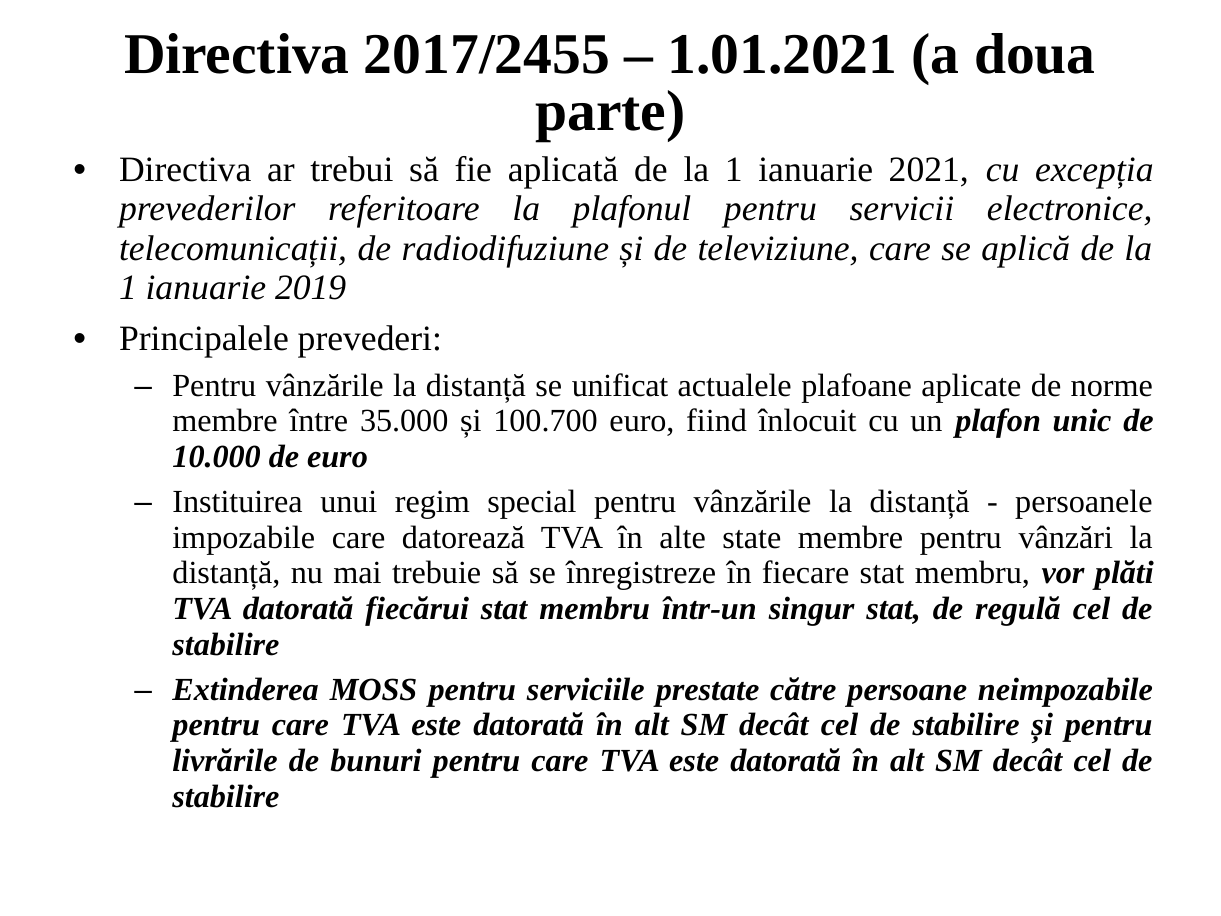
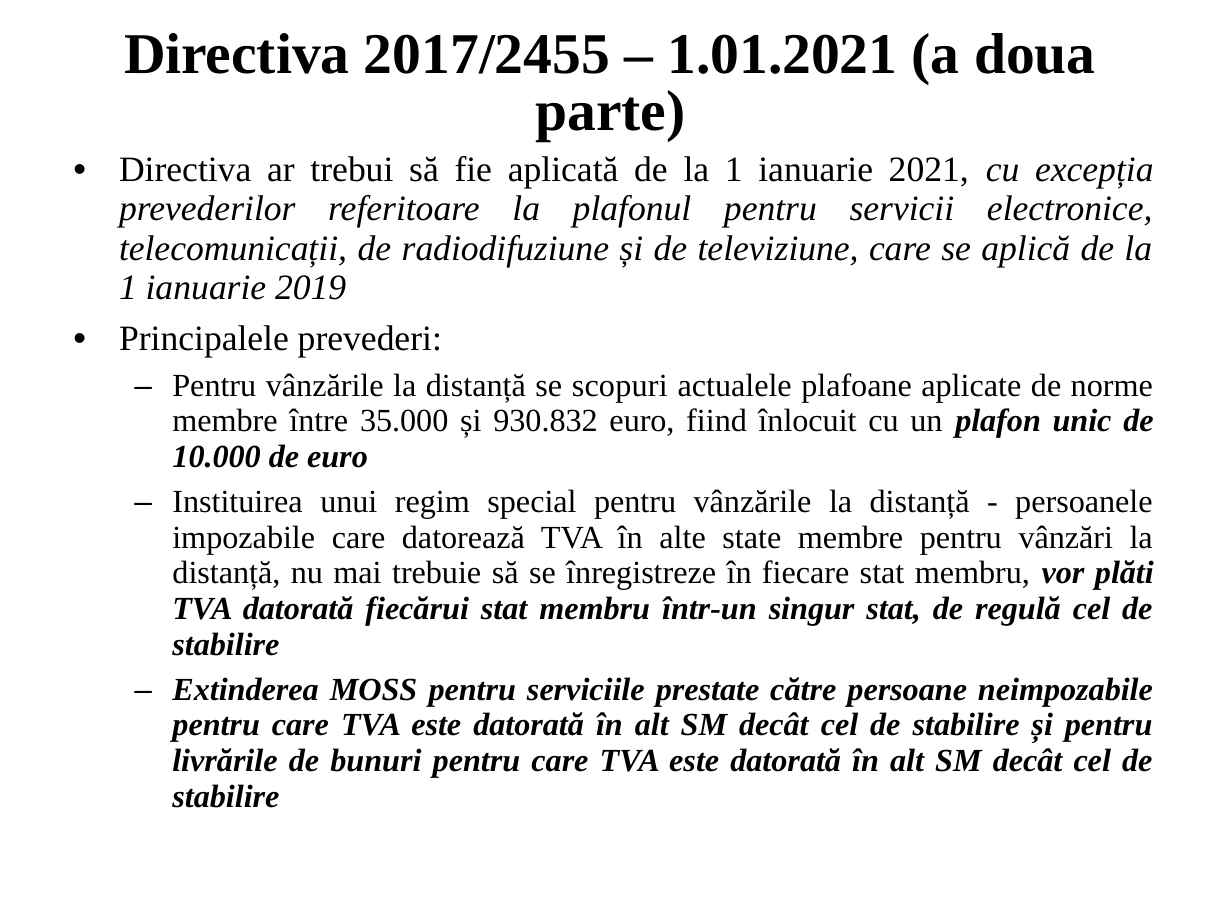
unificat: unificat -> scopuri
100.700: 100.700 -> 930.832
